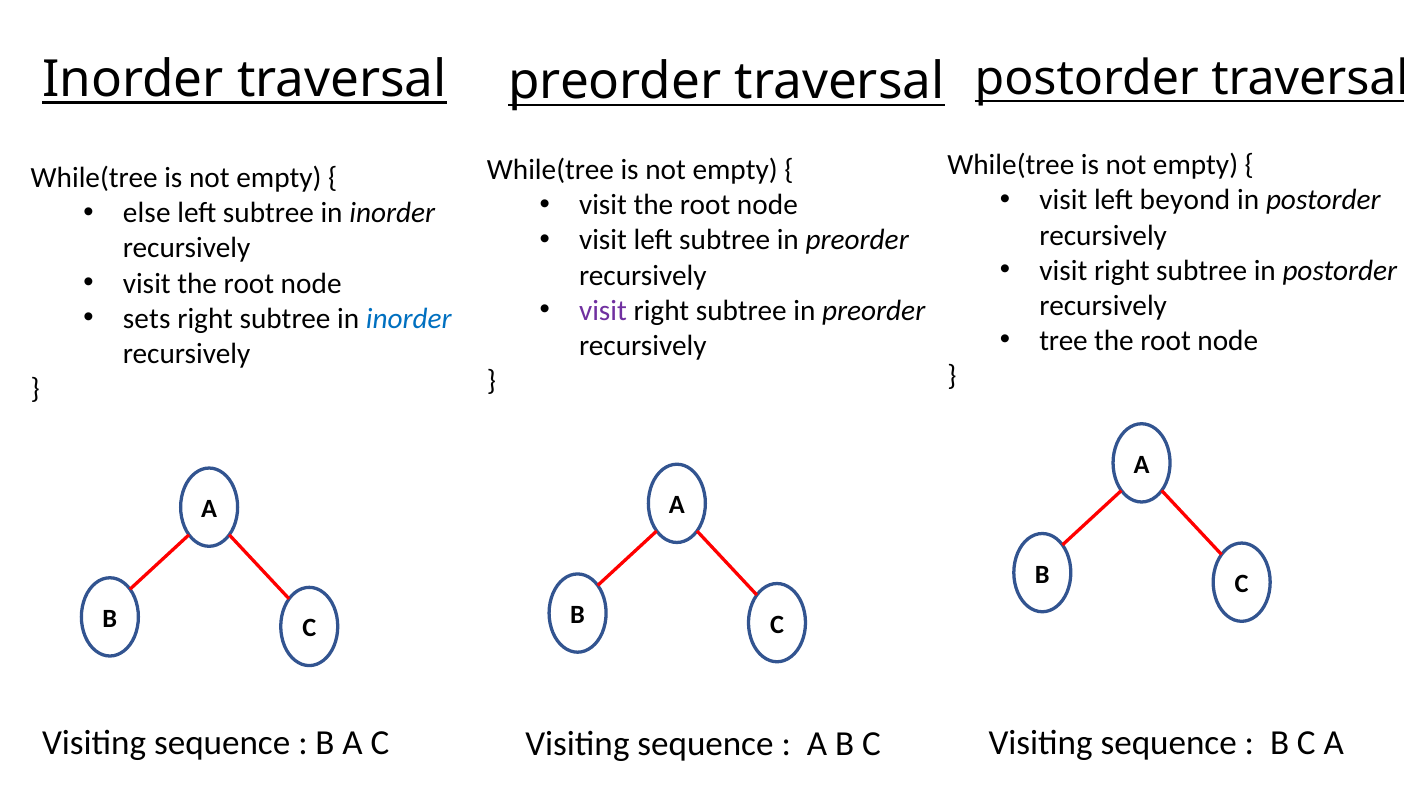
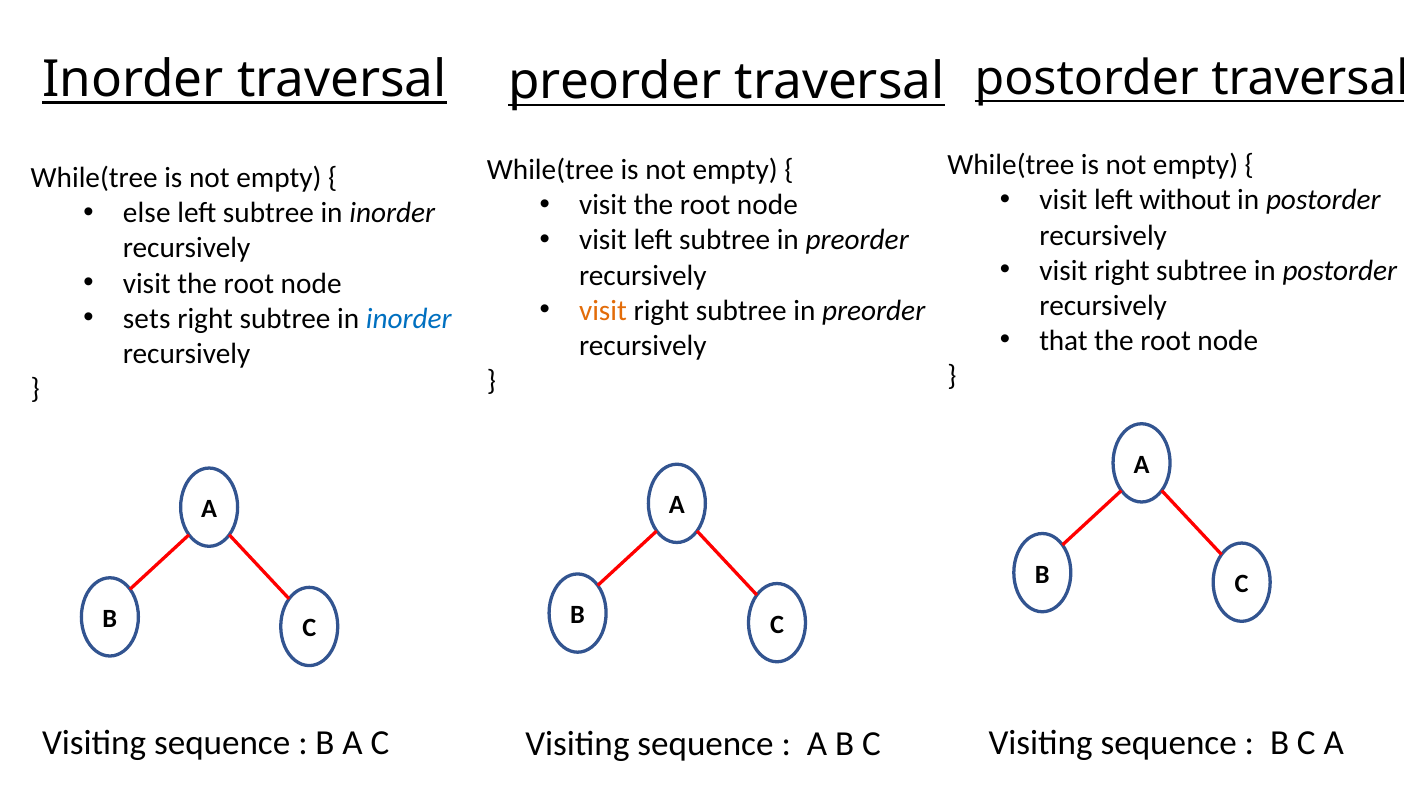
beyond: beyond -> without
visit at (603, 310) colour: purple -> orange
tree: tree -> that
